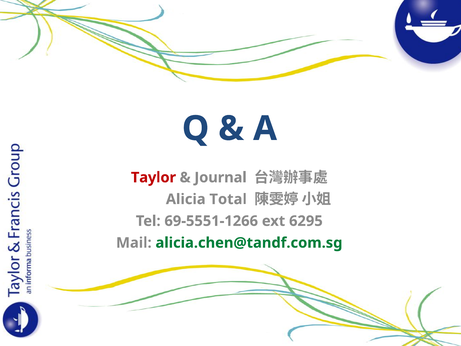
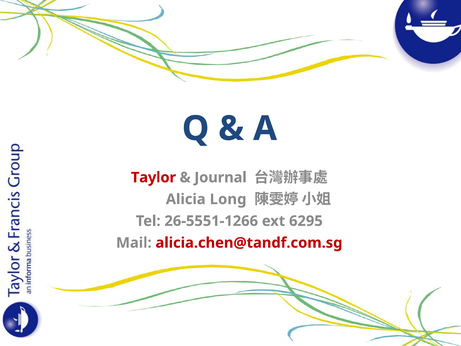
Total: Total -> Long
69-5551-1266: 69-5551-1266 -> 26-5551-1266
alicia.chen@tandf.com.sg colour: green -> red
